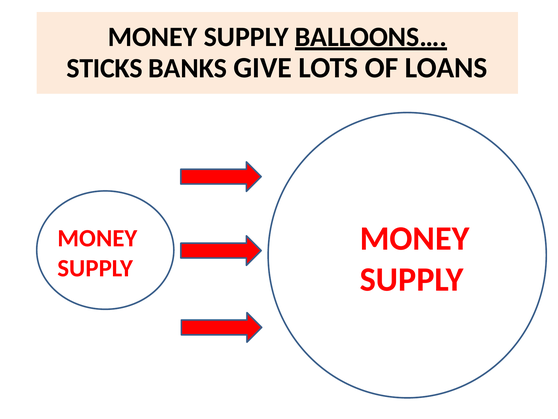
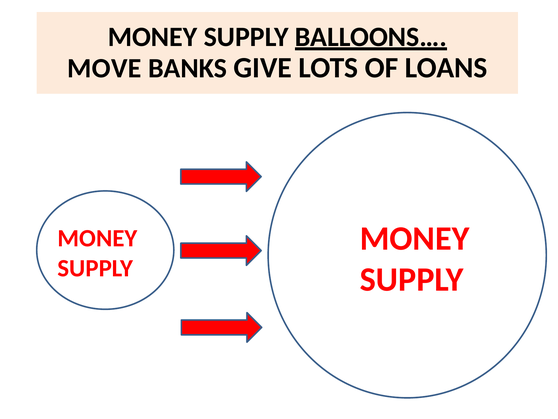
STICKS: STICKS -> MOVE
